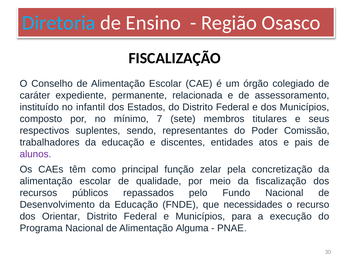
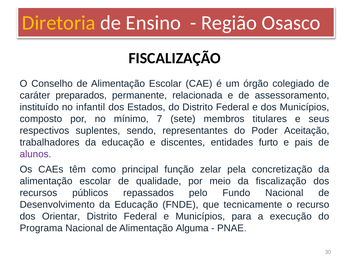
Diretoria colour: light blue -> yellow
expediente: expediente -> preparados
Comissão: Comissão -> Aceitação
atos: atos -> furto
necessidades: necessidades -> tecnicamente
